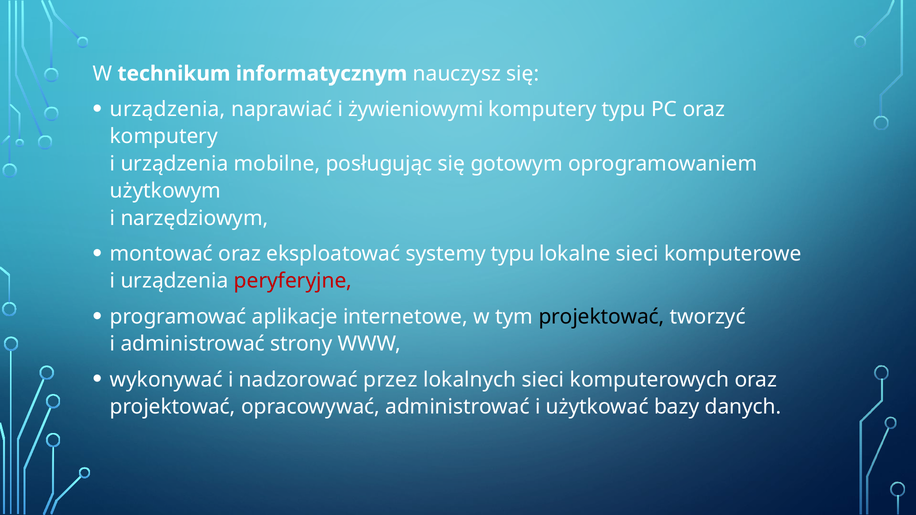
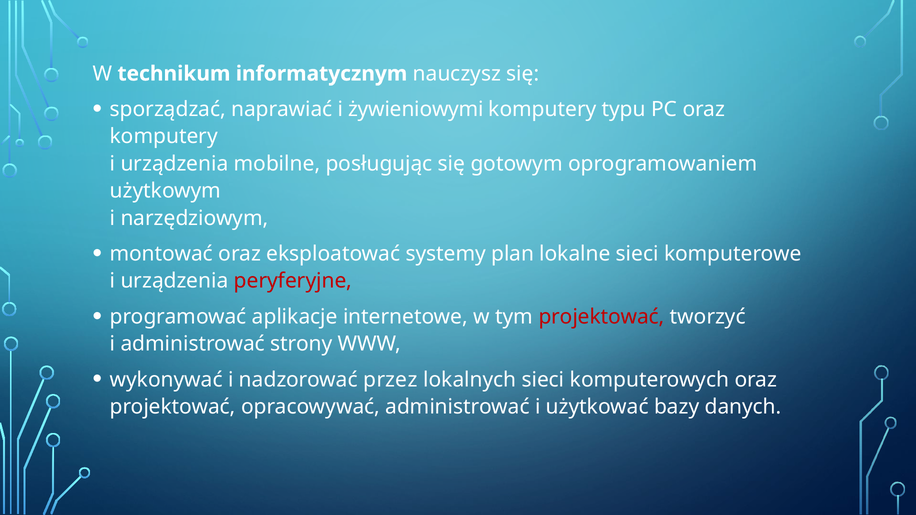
urządzenia at (168, 109): urządzenia -> sporządzać
systemy typu: typu -> plan
projektować at (601, 317) colour: black -> red
